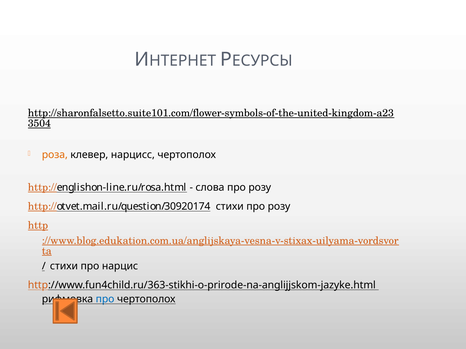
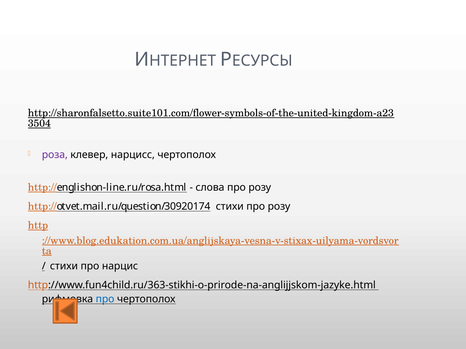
роза colour: orange -> purple
